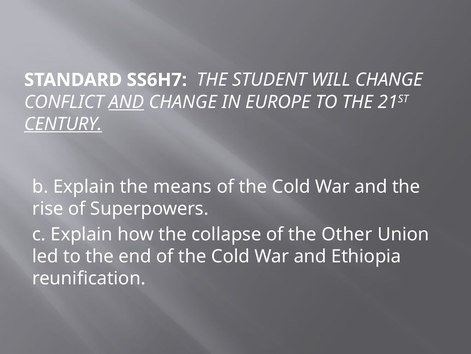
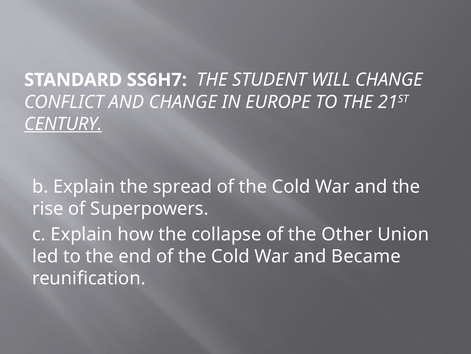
AND at (126, 102) underline: present -> none
means: means -> spread
Ethiopia: Ethiopia -> Became
